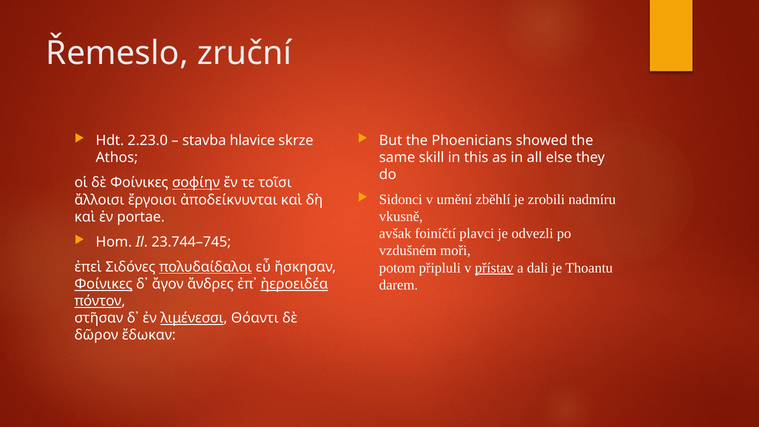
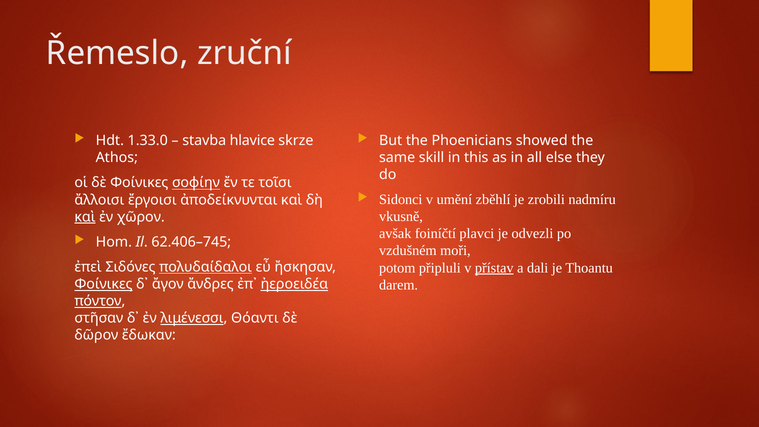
2.23.0: 2.23.0 -> 1.33.0
καὶ at (85, 217) underline: none -> present
portae: portae -> χῶρον
23.744–745: 23.744–745 -> 62.406–745
